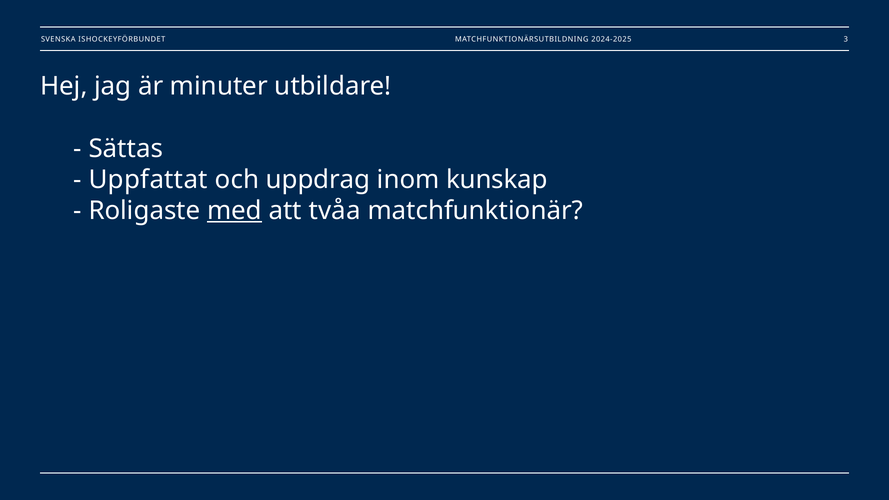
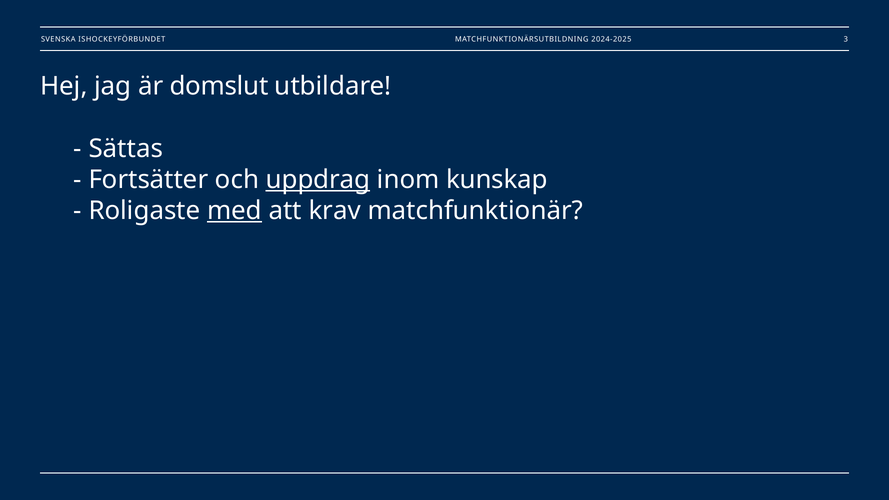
minuter: minuter -> domslut
Uppfattat: Uppfattat -> Fortsätter
uppdrag underline: none -> present
tvåa: tvåa -> krav
